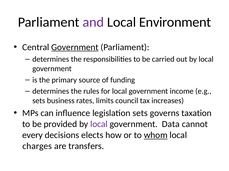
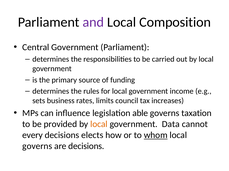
Environment: Environment -> Composition
Government at (75, 47) underline: present -> none
legislation sets: sets -> able
local at (99, 125) colour: purple -> orange
charges at (37, 147): charges -> governs
are transfers: transfers -> decisions
